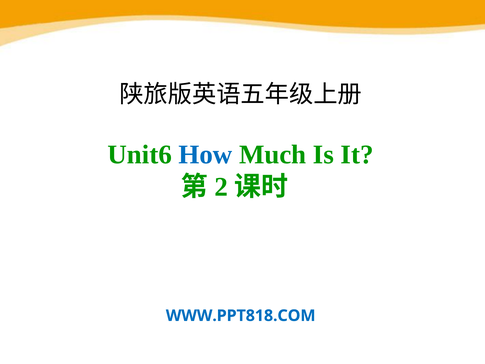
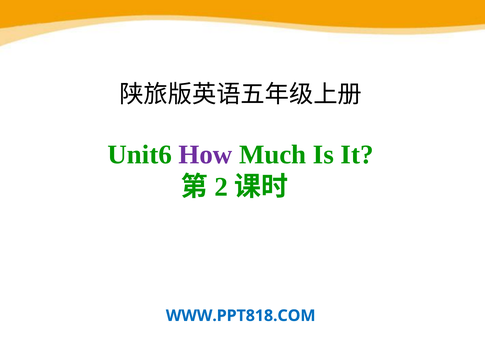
How colour: blue -> purple
